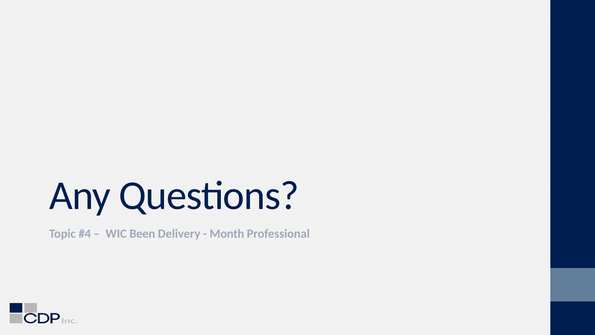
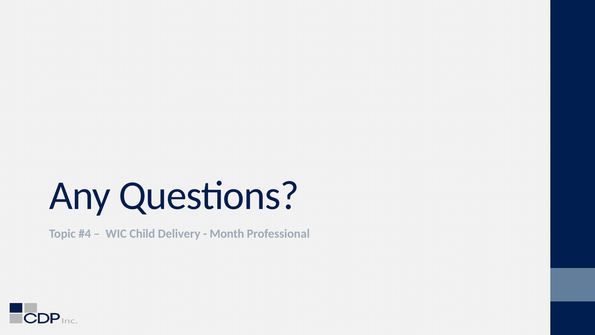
Been: Been -> Child
